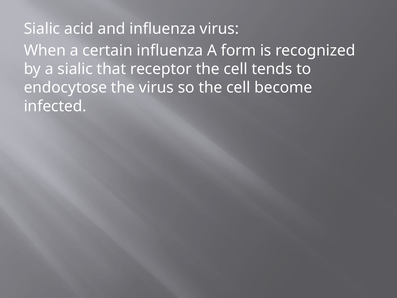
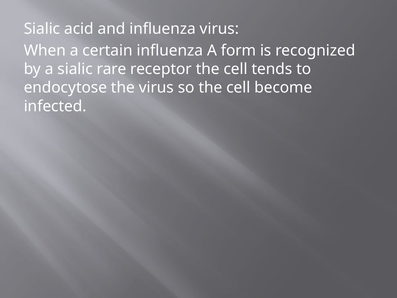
that: that -> rare
